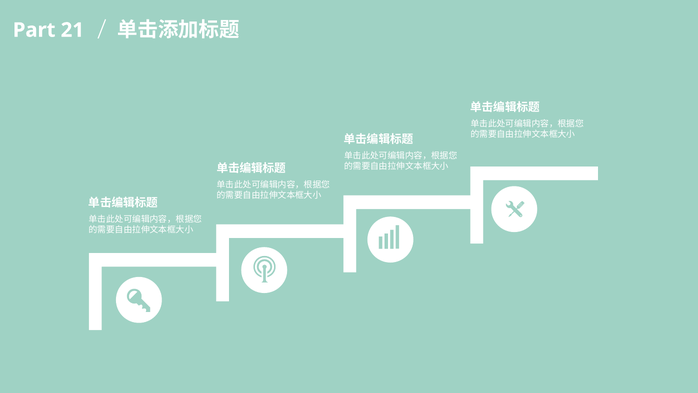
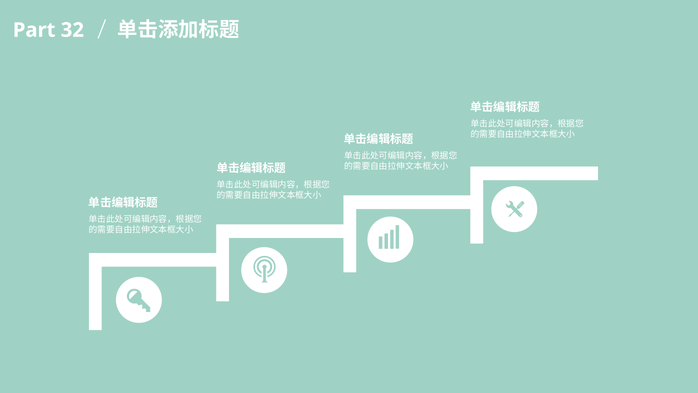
21: 21 -> 32
